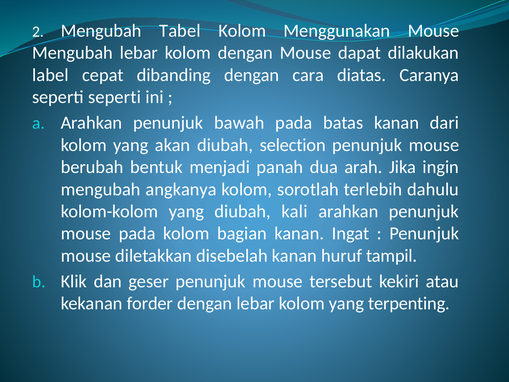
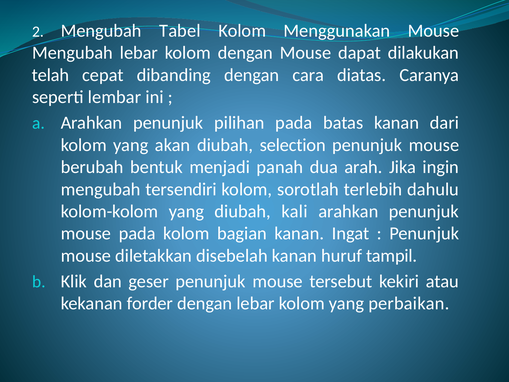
label: label -> telah
seperti seperti: seperti -> lembar
bawah: bawah -> pilihan
angkanya: angkanya -> tersendiri
terpenting: terpenting -> perbaikan
